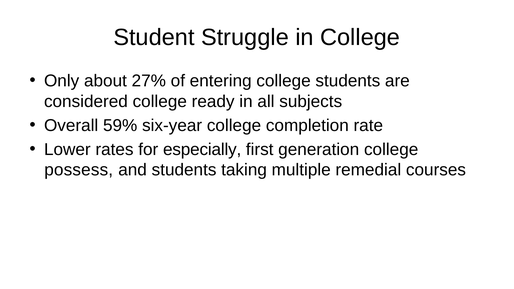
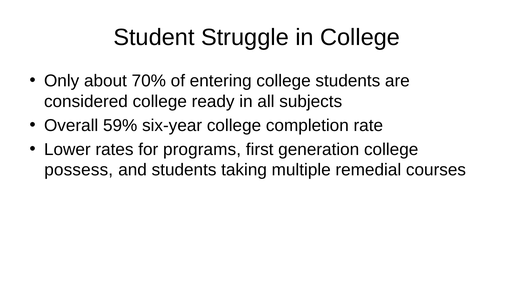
27%: 27% -> 70%
especially: especially -> programs
